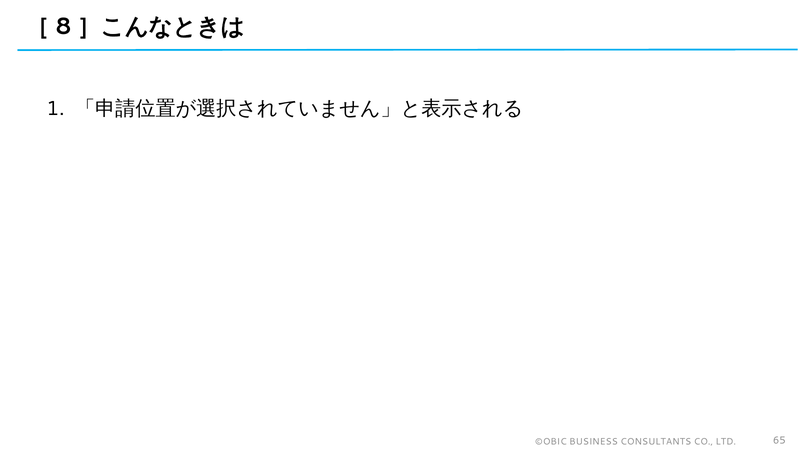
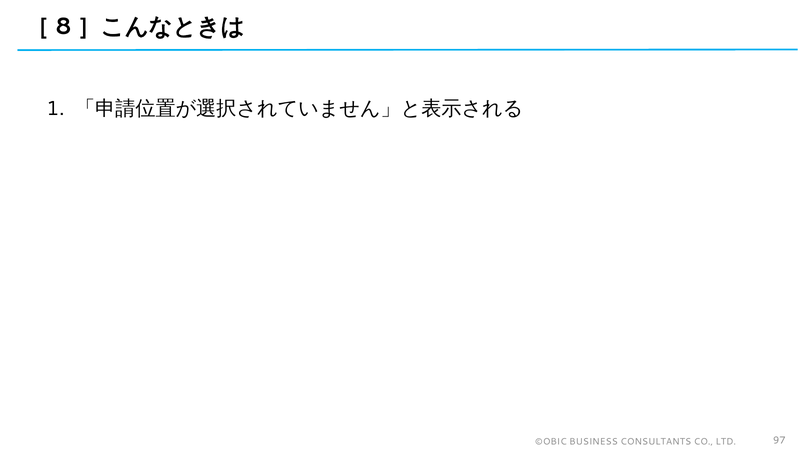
65: 65 -> 97
